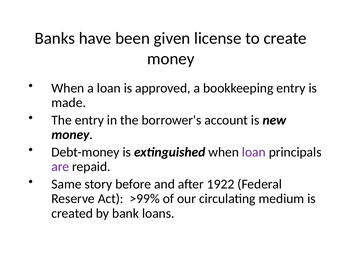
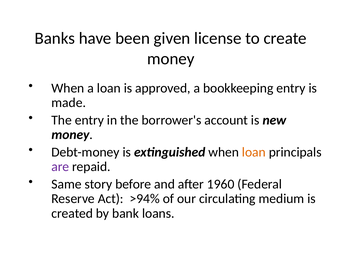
loan at (254, 152) colour: purple -> orange
1922: 1922 -> 1960
>99%: >99% -> >94%
